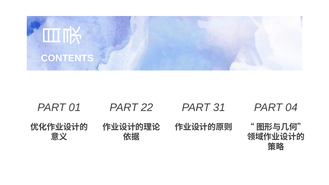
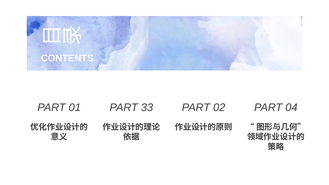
22: 22 -> 33
31: 31 -> 02
